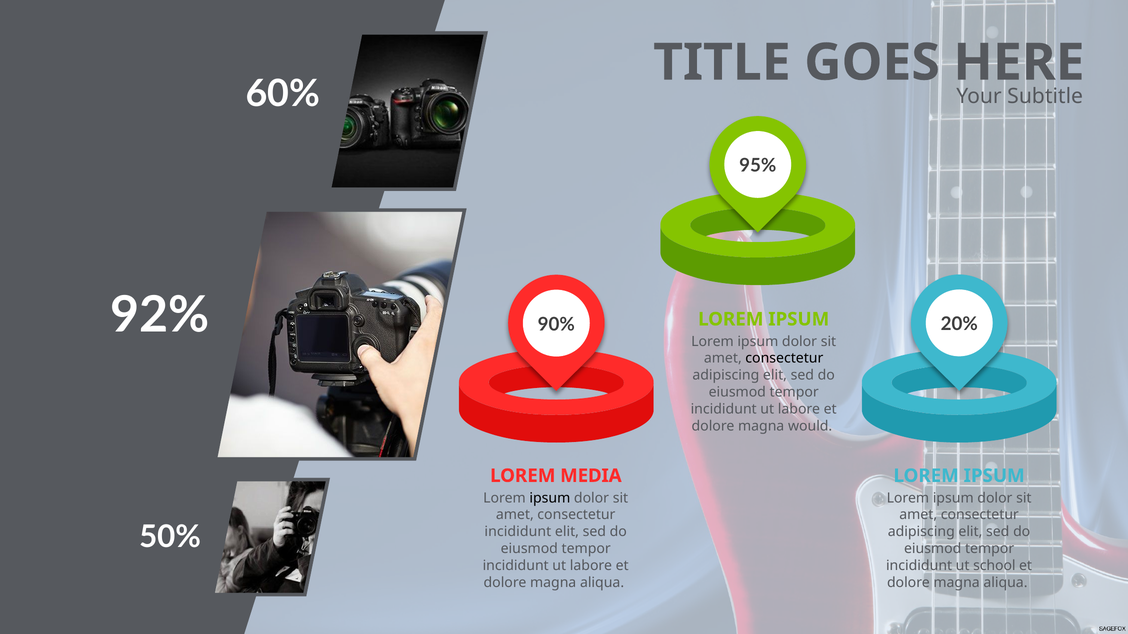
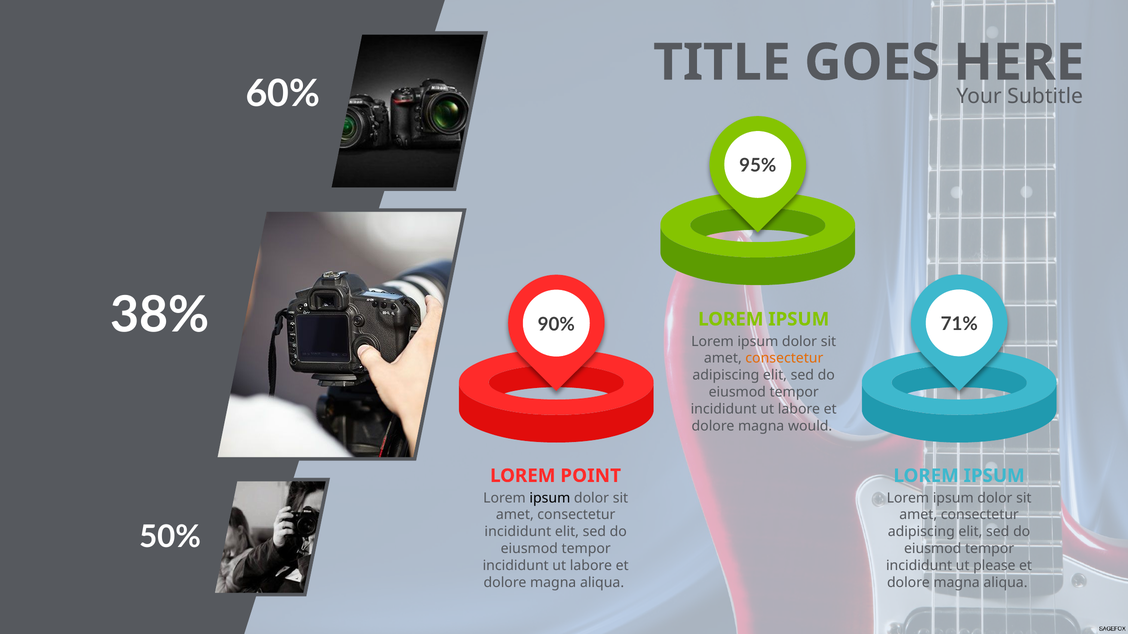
92%: 92% -> 38%
20%: 20% -> 71%
consectetur at (784, 359) colour: black -> orange
MEDIA: MEDIA -> POINT
school: school -> please
